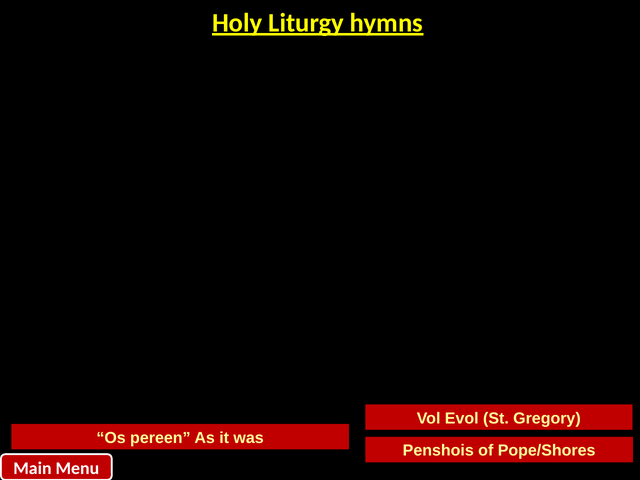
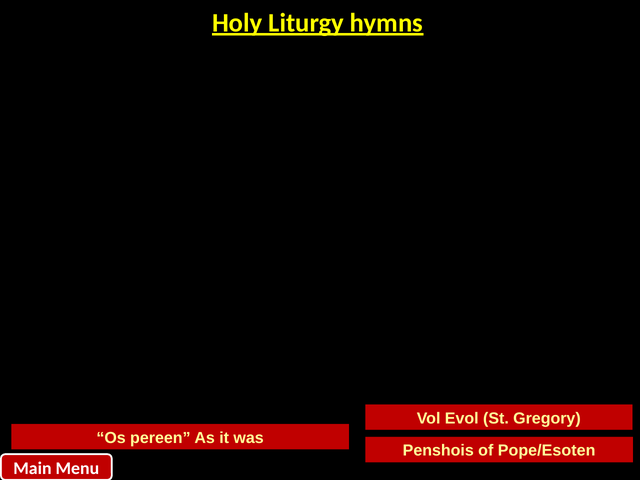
Pope/Shores: Pope/Shores -> Pope/Esoten
